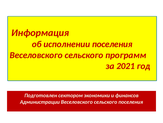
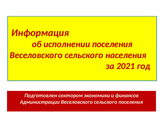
программ: программ -> населения
